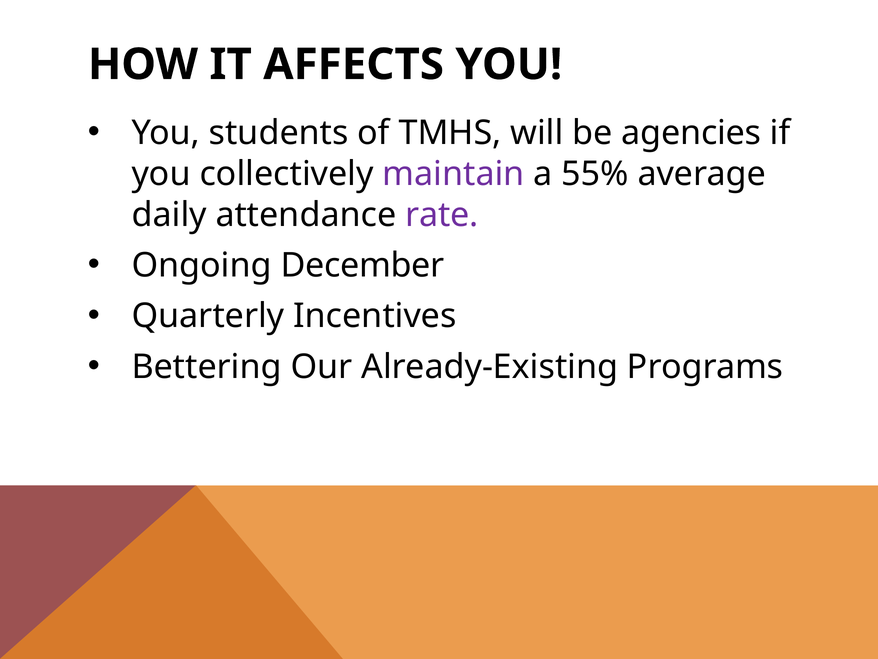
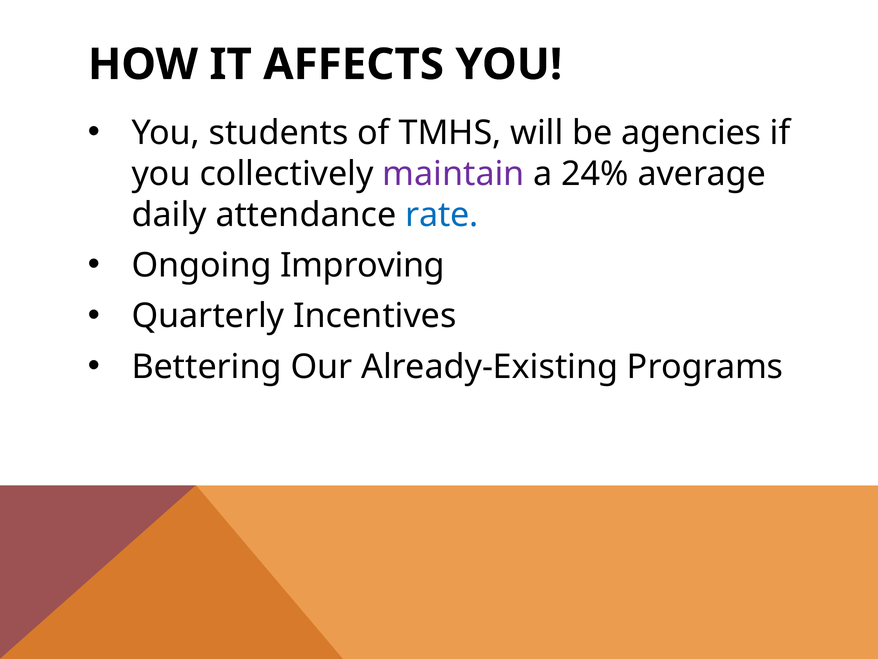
55%: 55% -> 24%
rate colour: purple -> blue
December: December -> Improving
